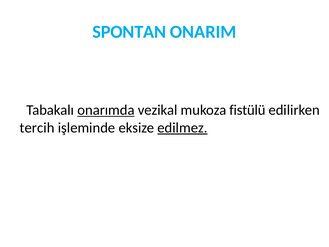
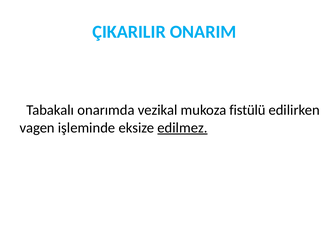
SPONTAN: SPONTAN -> ÇIKARILIR
onarımda underline: present -> none
tercih: tercih -> vagen
